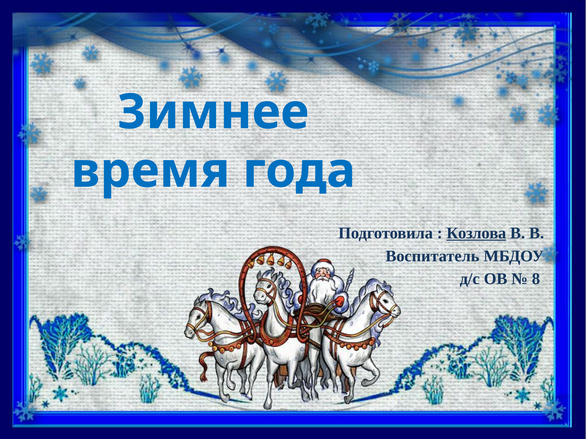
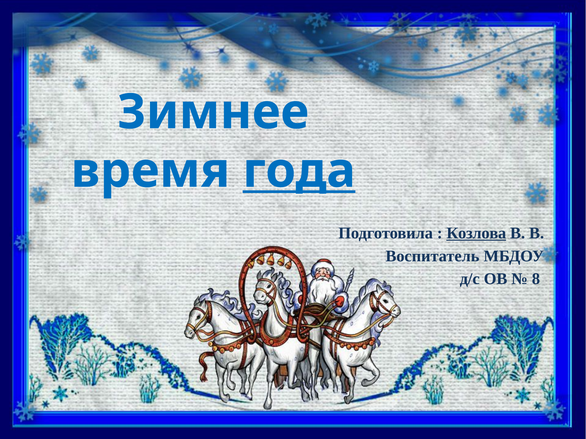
года underline: none -> present
